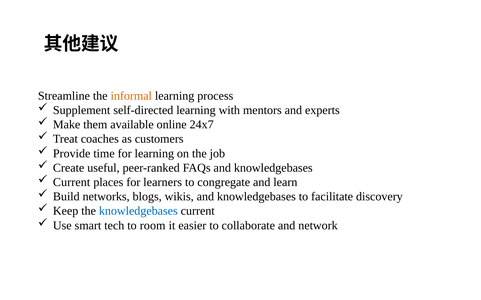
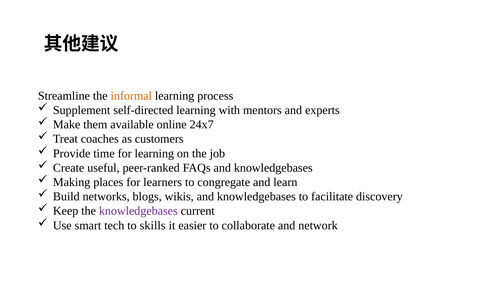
Current at (72, 183): Current -> Making
knowledgebases at (138, 211) colour: blue -> purple
room: room -> skills
